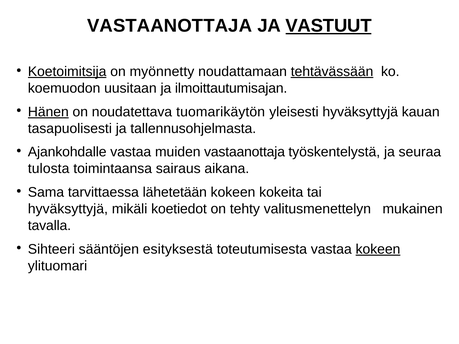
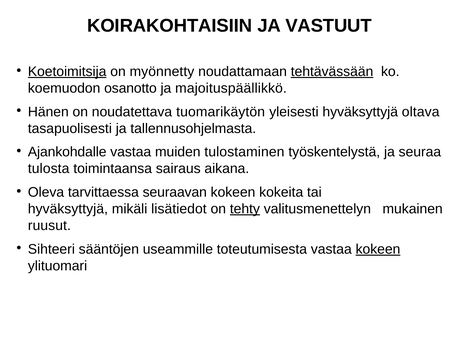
VASTAANOTTAJA at (170, 26): VASTAANOTTAJA -> KOIRAKOHTAISIIN
VASTUUT underline: present -> none
uusitaan: uusitaan -> osanotto
ilmoittautumisajan: ilmoittautumisajan -> majoituspäällikkö
Hänen underline: present -> none
kauan: kauan -> oltava
muiden vastaanottaja: vastaanottaja -> tulostaminen
Sama: Sama -> Oleva
lähetetään: lähetetään -> seuraavan
koetiedot: koetiedot -> lisätiedot
tehty underline: none -> present
tavalla: tavalla -> ruusut
esityksestä: esityksestä -> useammille
